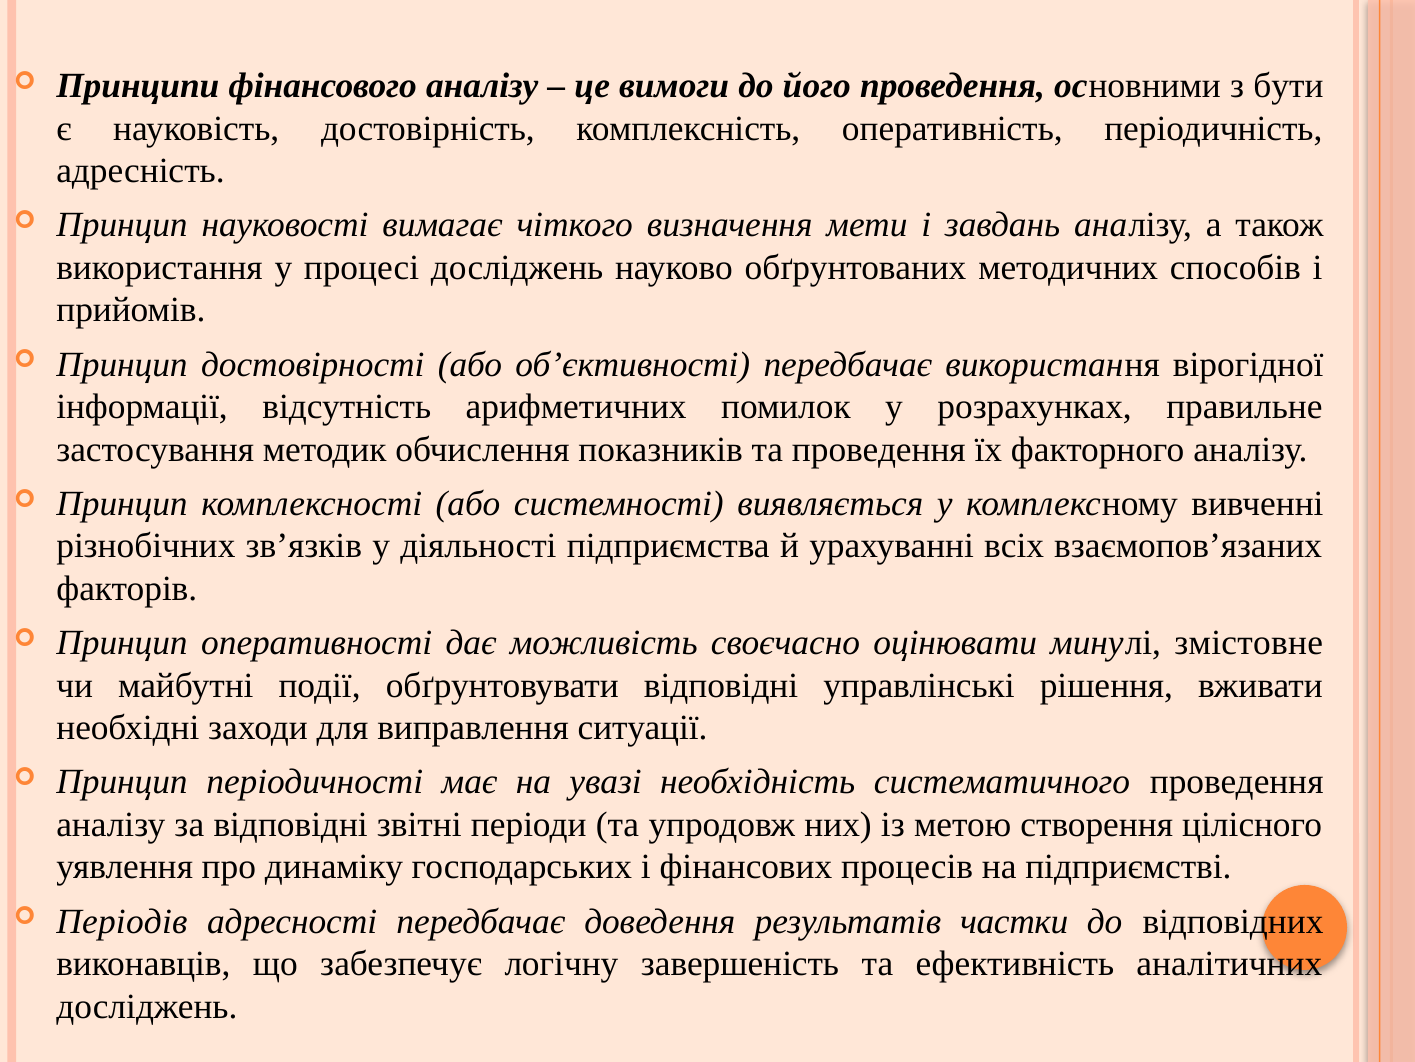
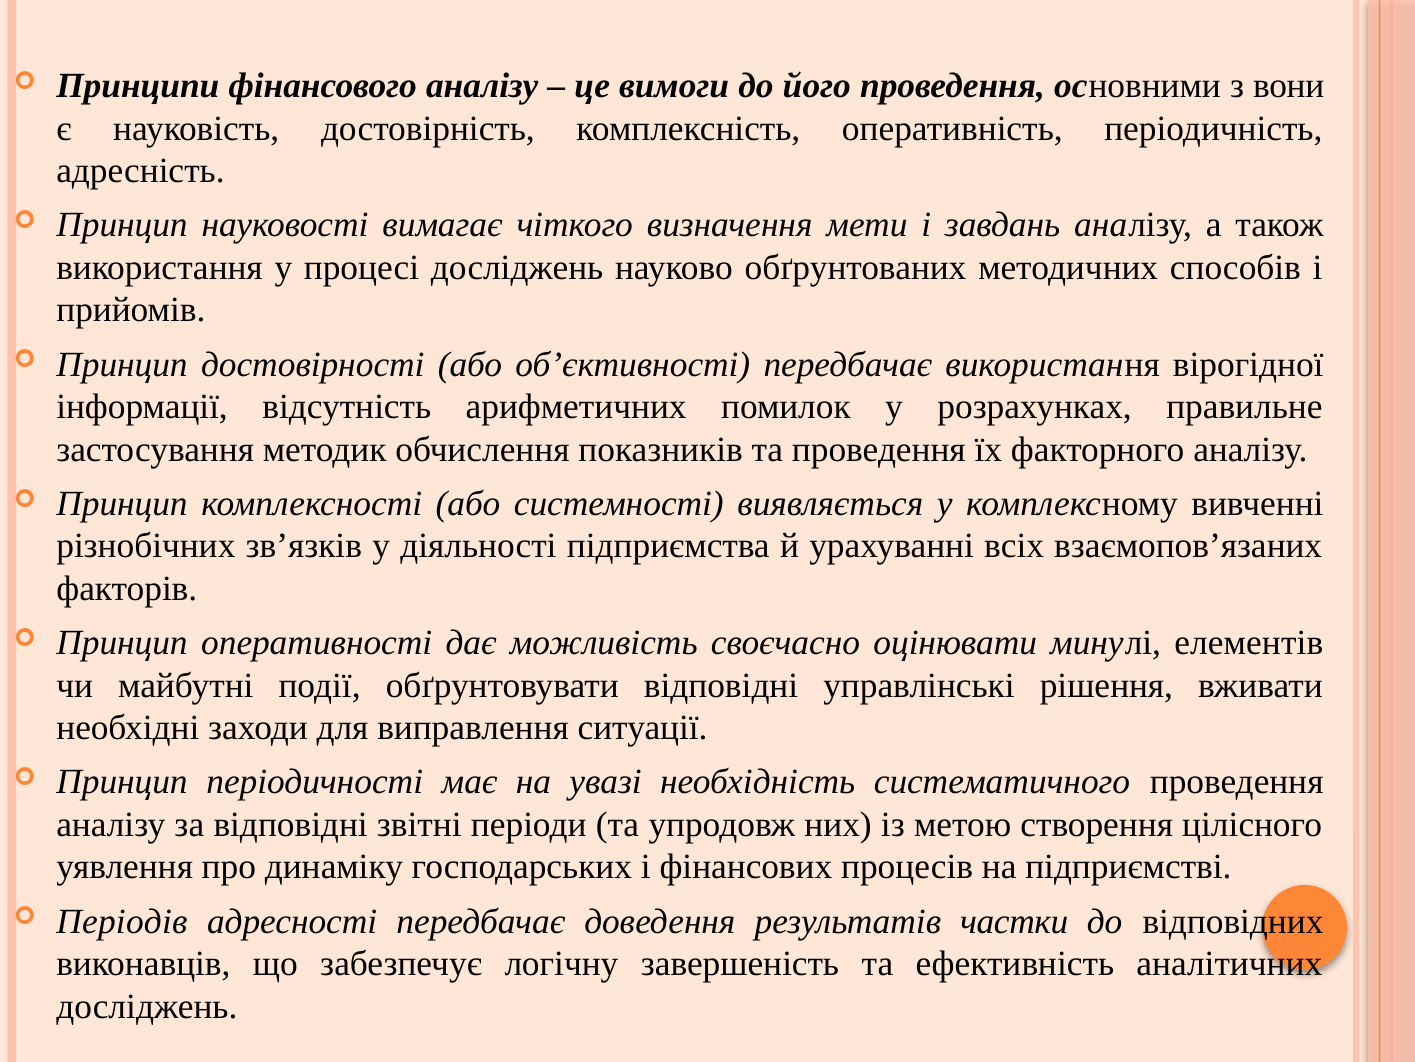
бути: бути -> вони
змістовне: змістовне -> елементів
